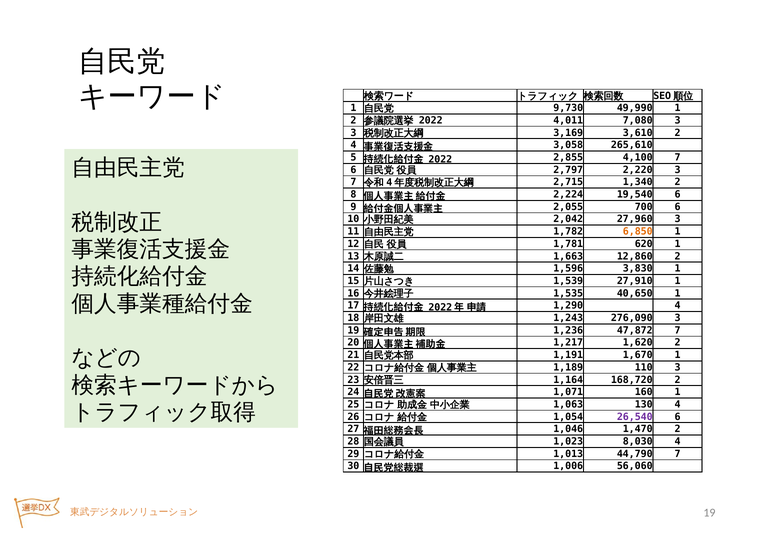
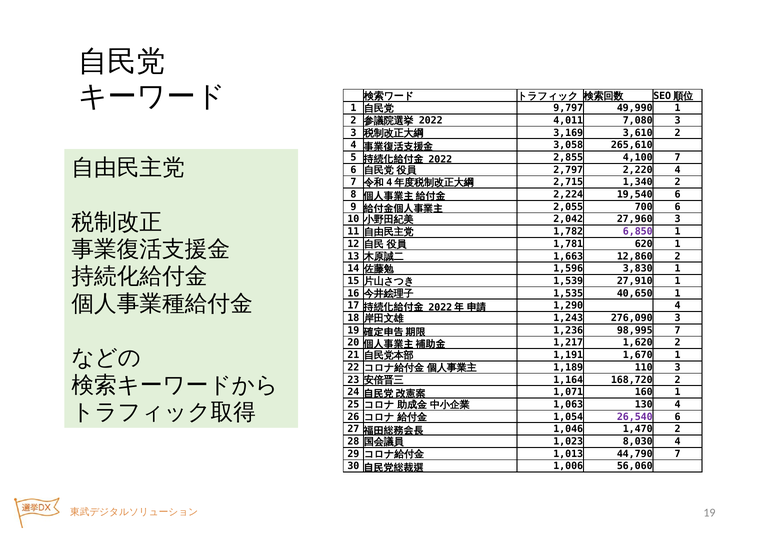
9,730: 9,730 -> 9,797
2,220 3: 3 -> 4
6,850 colour: orange -> purple
47,872: 47,872 -> 98,995
